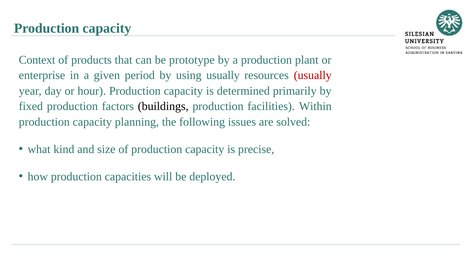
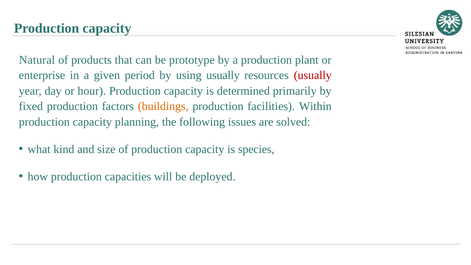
Context: Context -> Natural
buildings colour: black -> orange
precise: precise -> species
